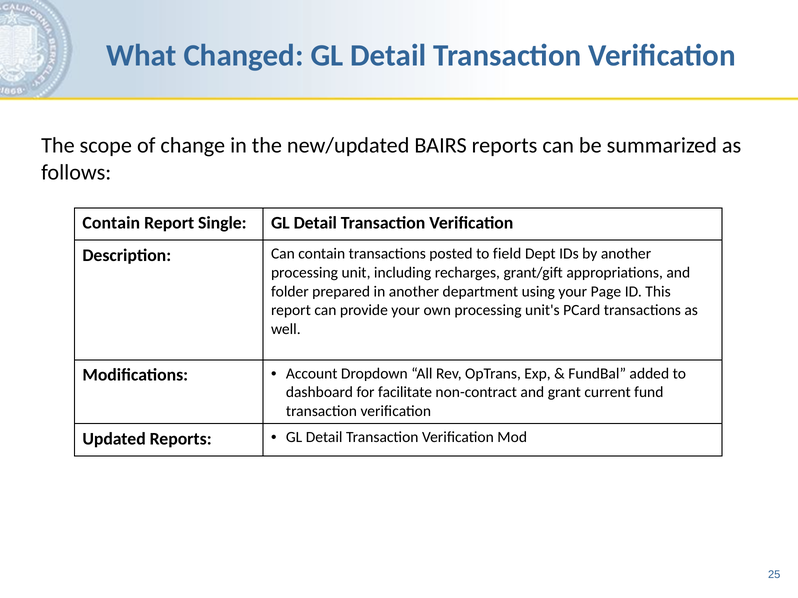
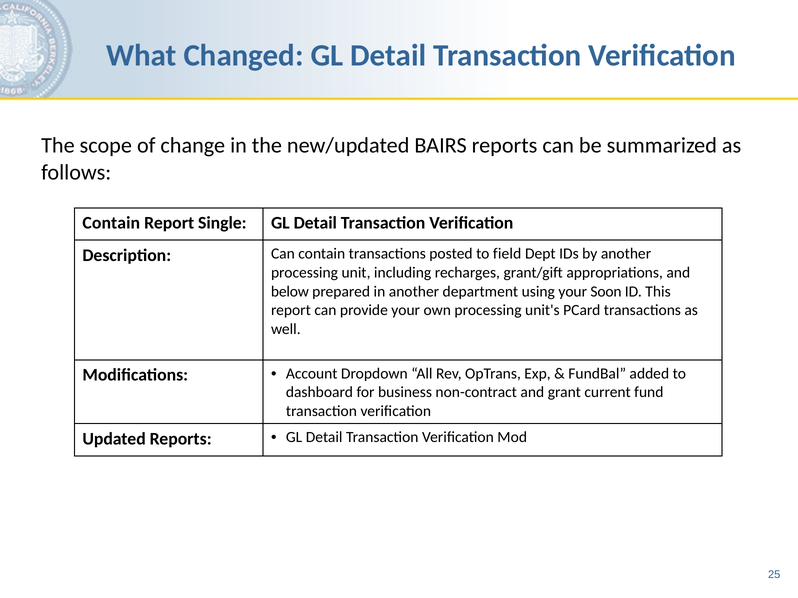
folder: folder -> below
Page: Page -> Soon
facilitate: facilitate -> business
